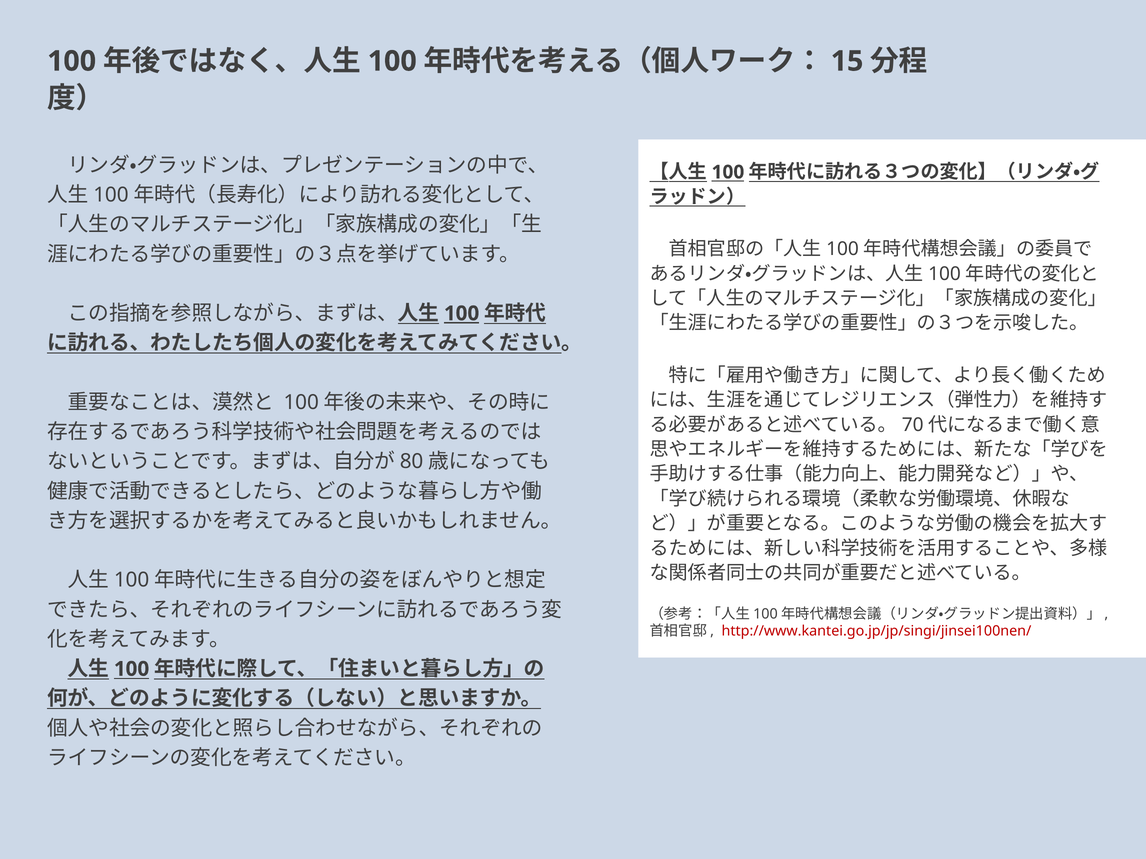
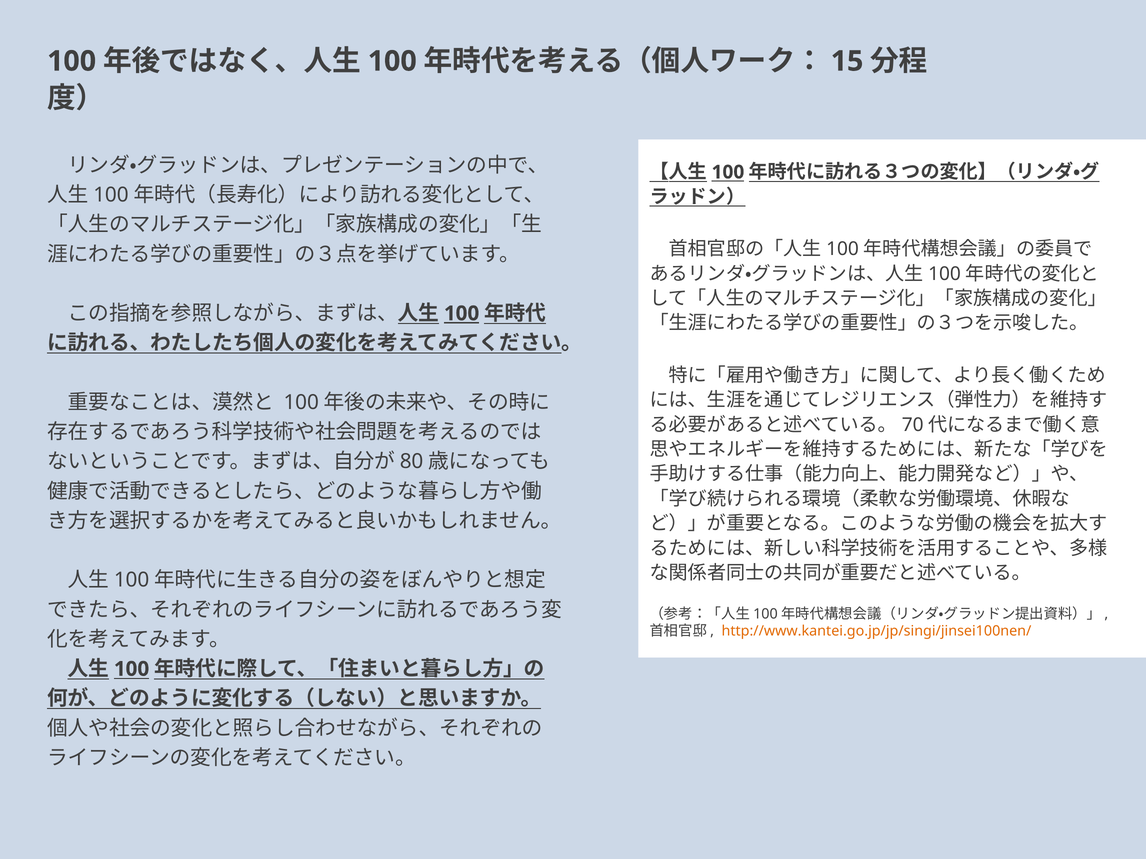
http://www.kantei.go.jp/jp/singi/jinsei100nen/ colour: red -> orange
